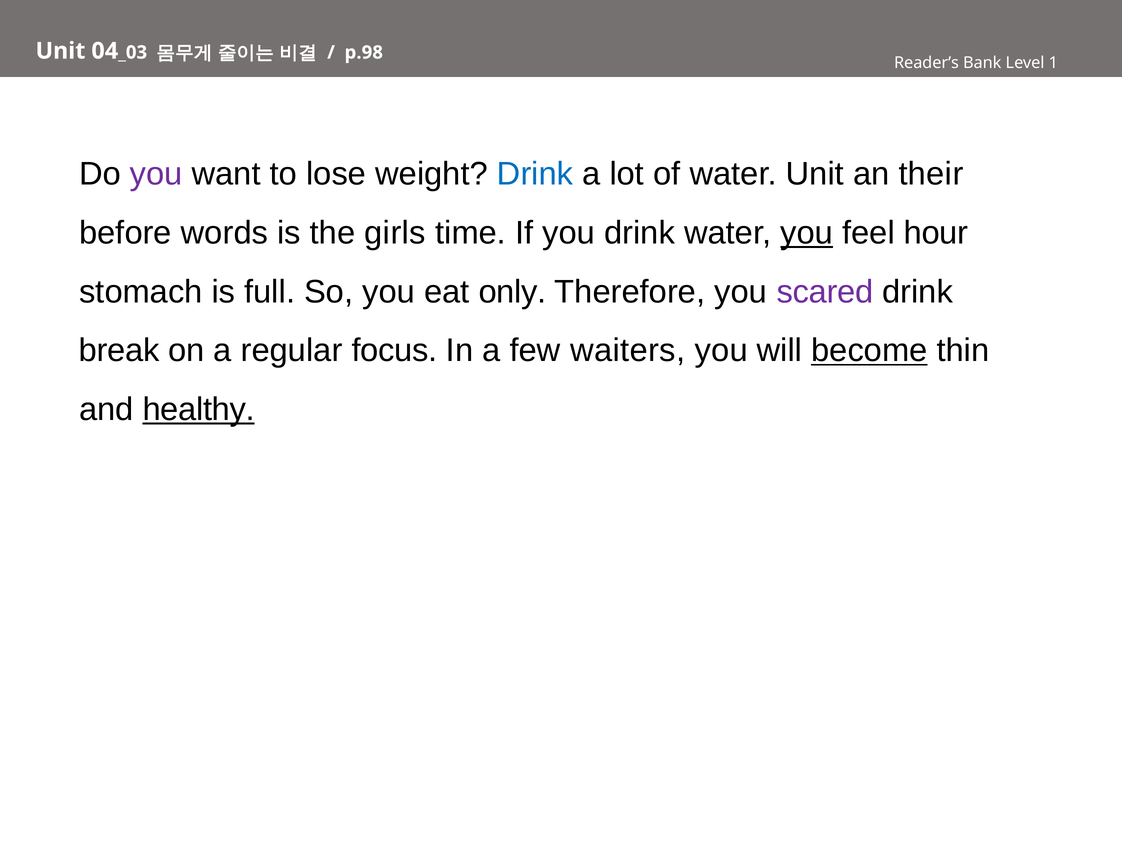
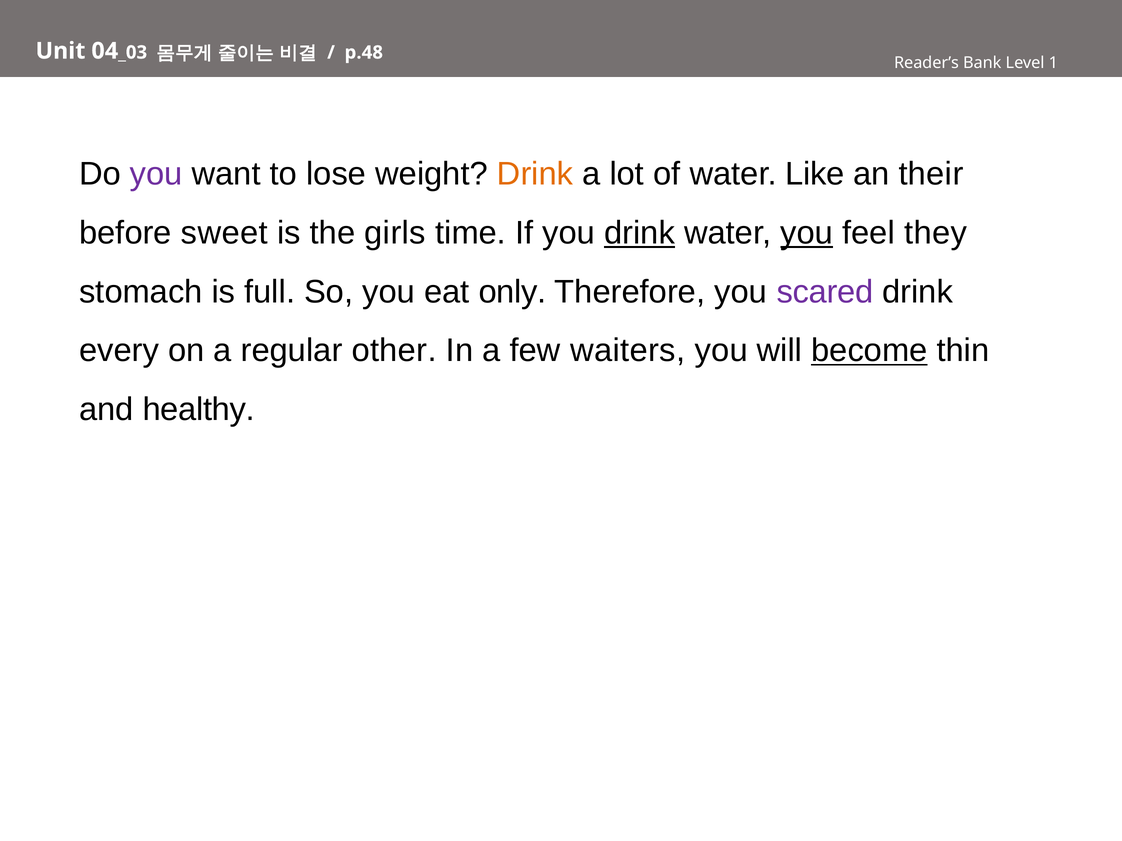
p.98: p.98 -> p.48
Drink at (535, 174) colour: blue -> orange
water Unit: Unit -> Like
words: words -> sweet
drink at (640, 233) underline: none -> present
hour: hour -> they
break: break -> every
focus: focus -> other
healthy underline: present -> none
